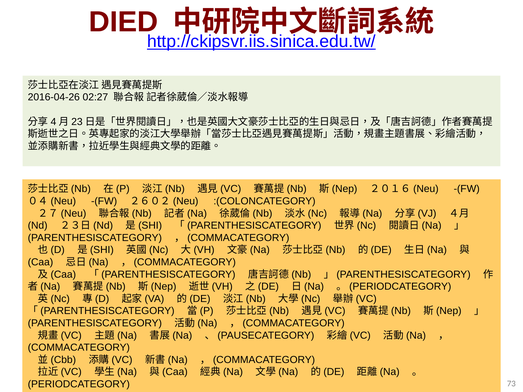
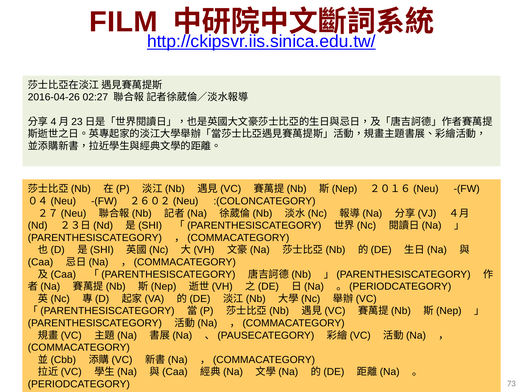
DIED: DIED -> FILM
